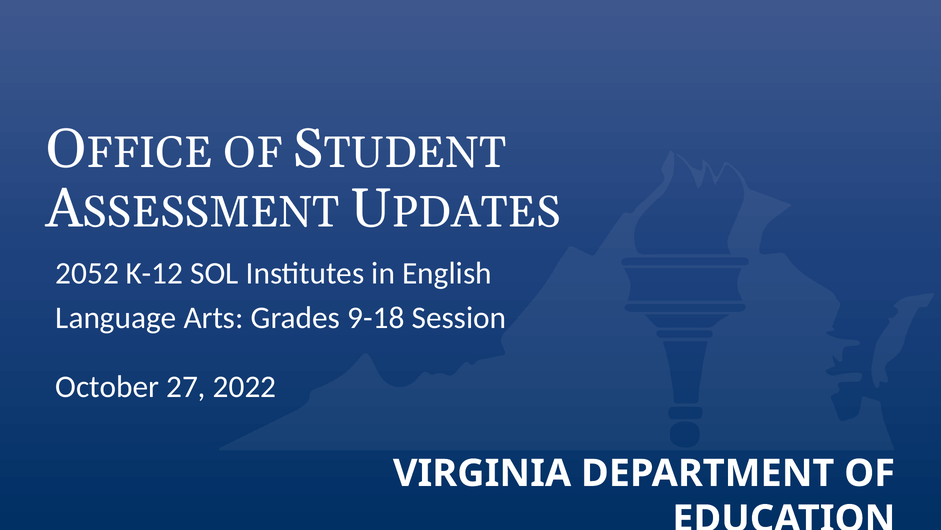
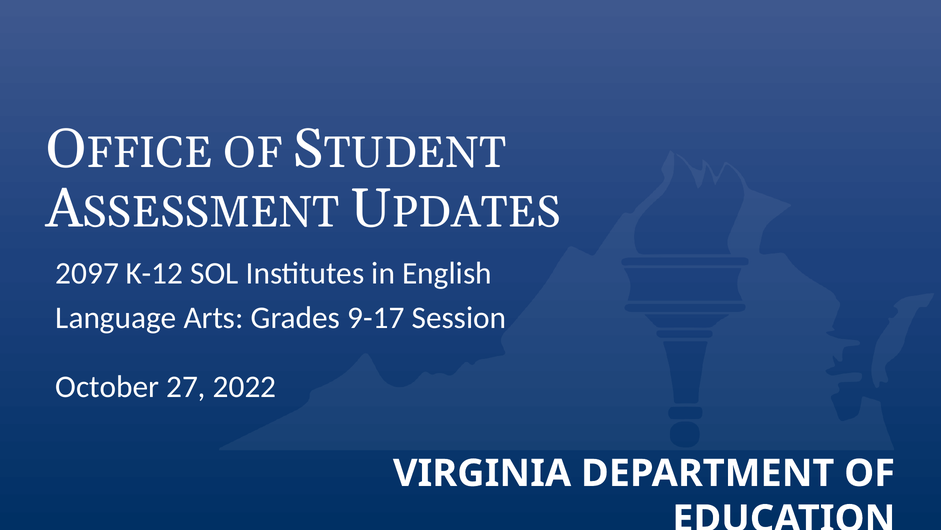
2052: 2052 -> 2097
9-18: 9-18 -> 9-17
